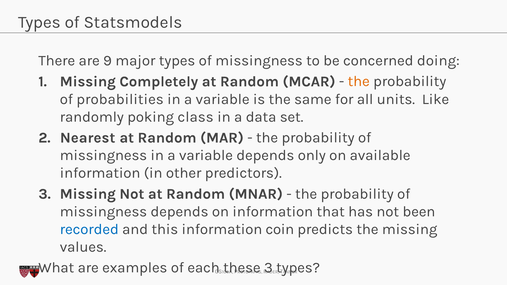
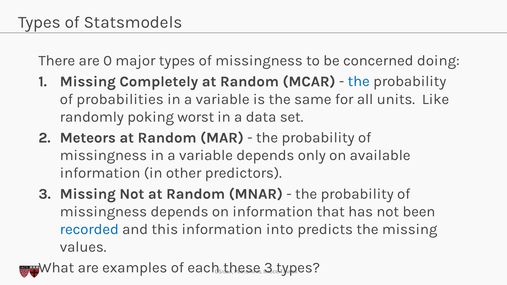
9: 9 -> 0
the at (359, 81) colour: orange -> blue
class: class -> worst
Nearest: Nearest -> Meteors
coin: coin -> into
